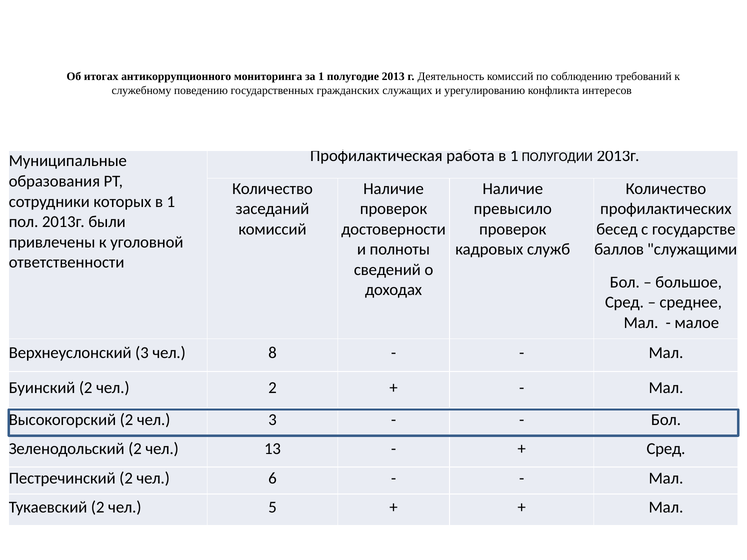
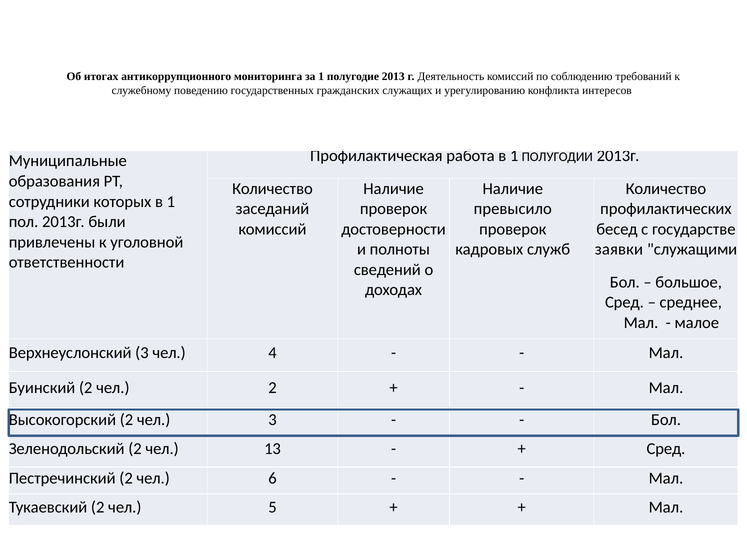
баллов: баллов -> заявки
8: 8 -> 4
